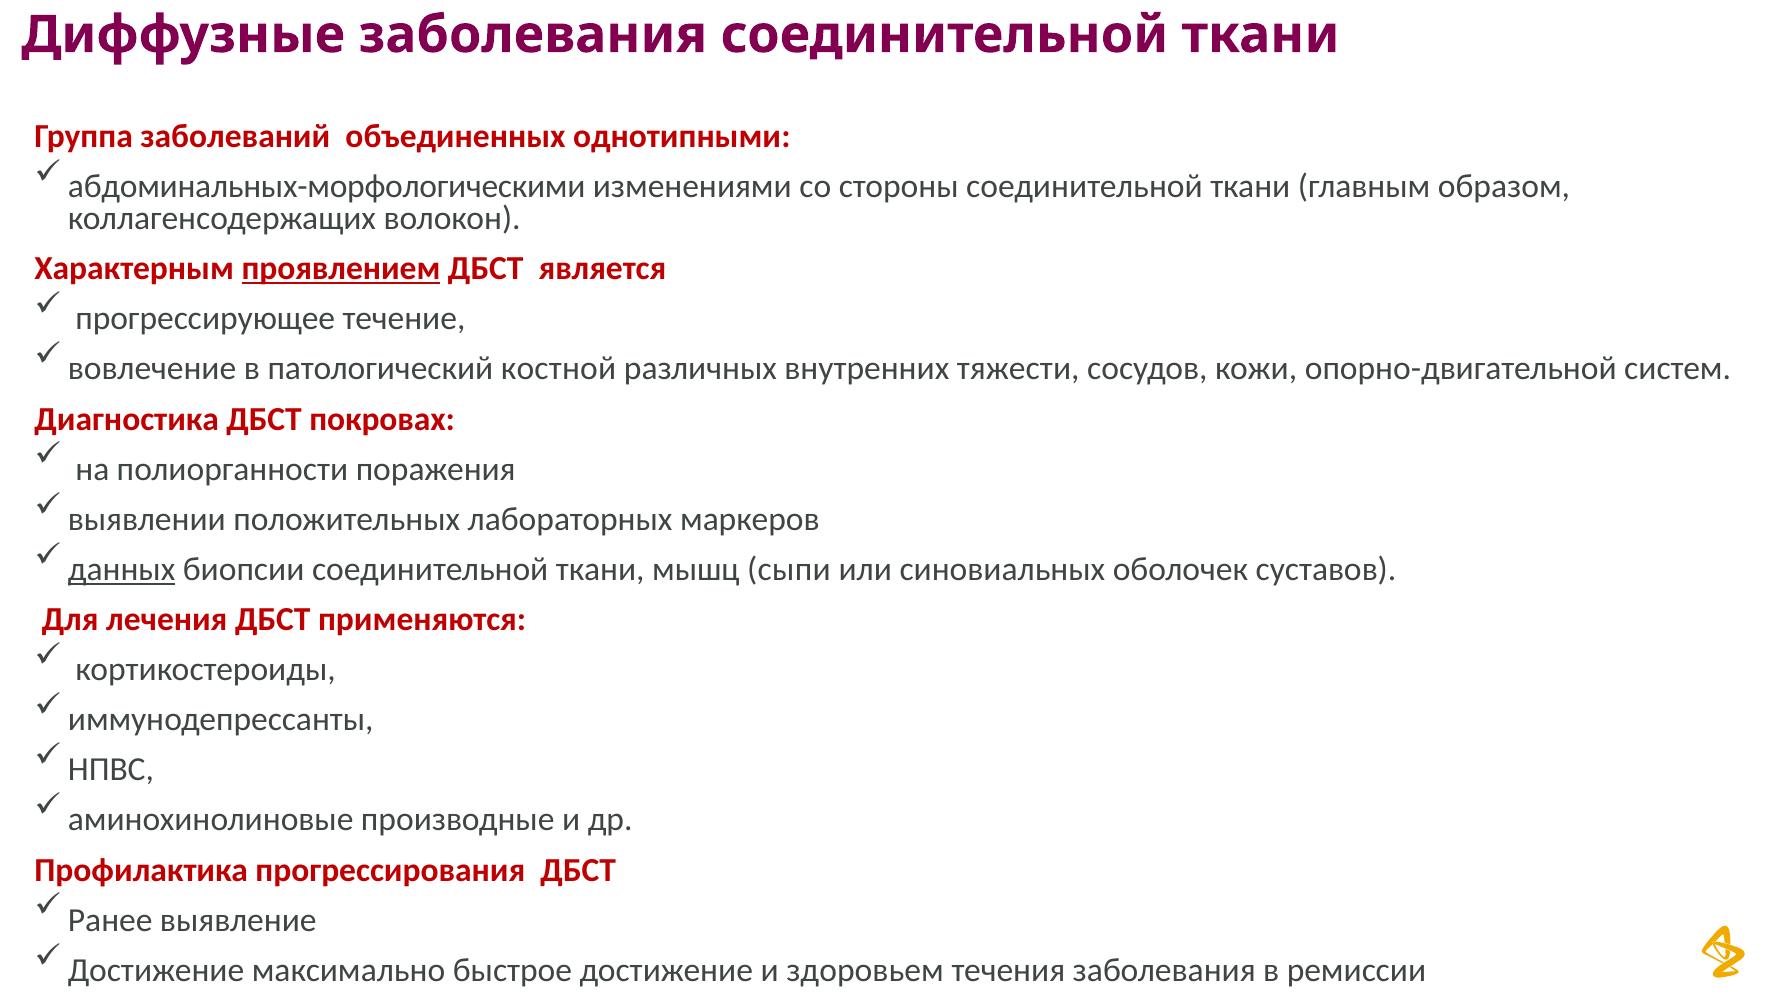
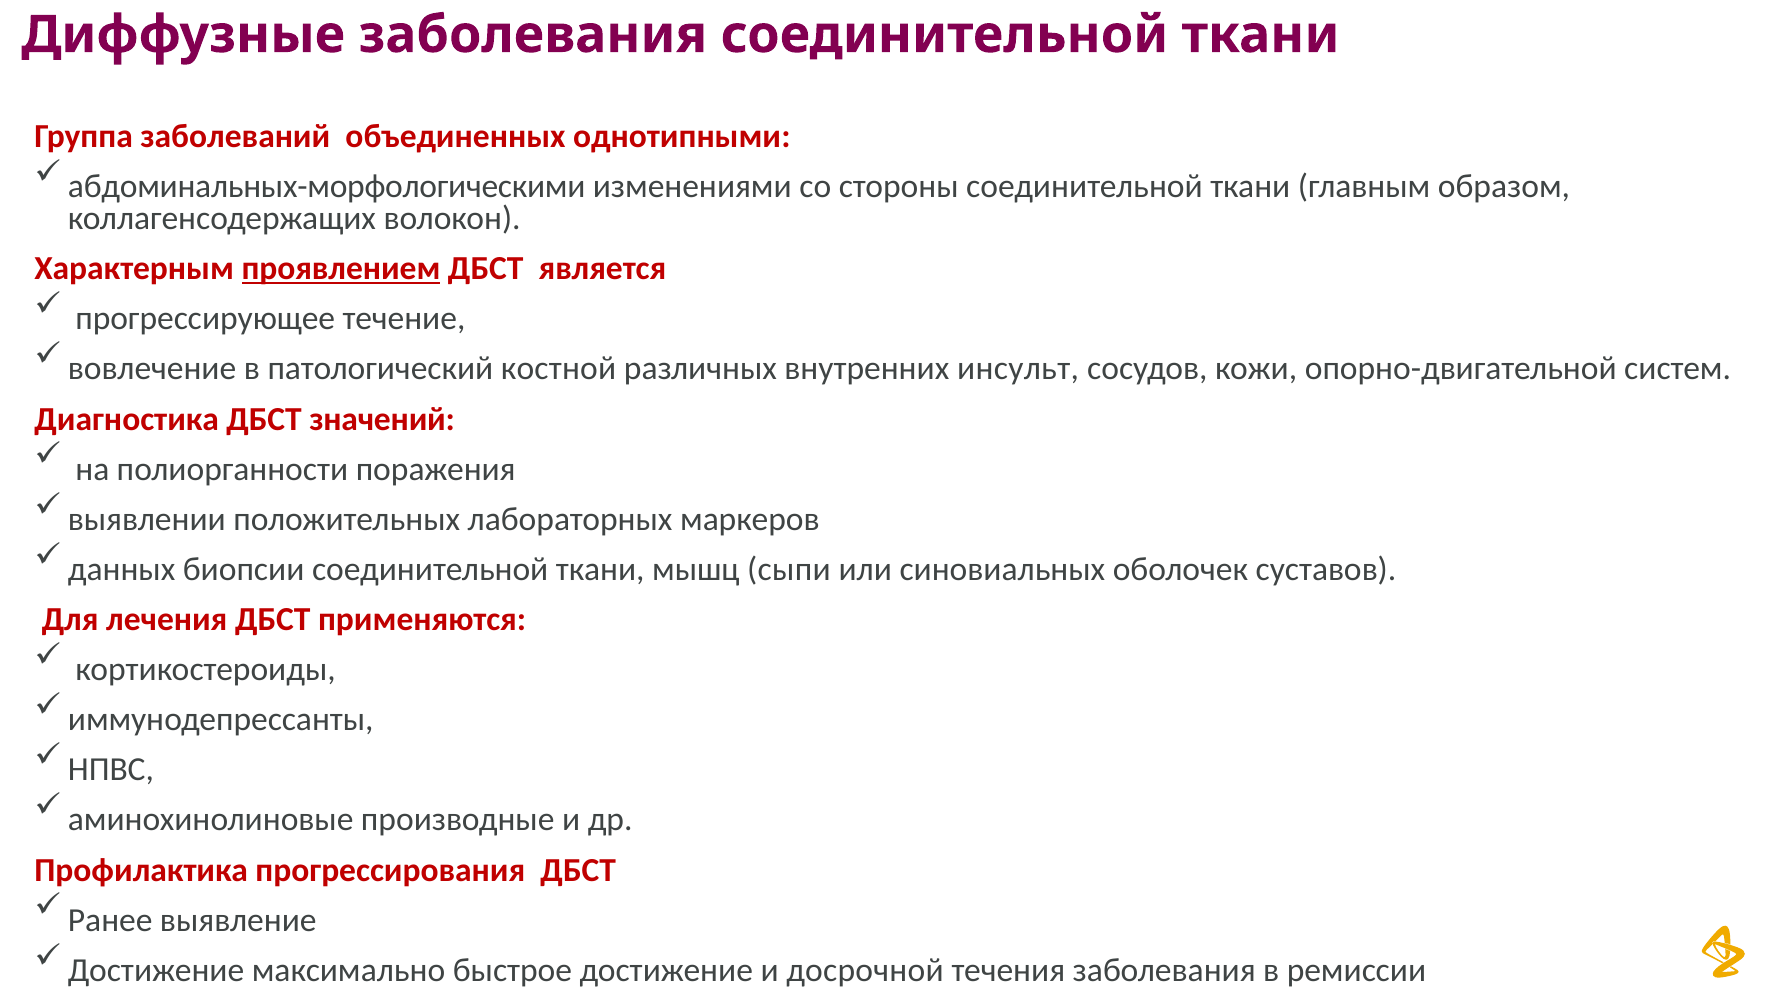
тяжести: тяжести -> инсульт
покровах: покровах -> значений
данных underline: present -> none
здоровьем: здоровьем -> досрочной
